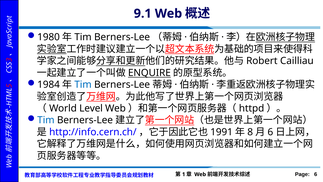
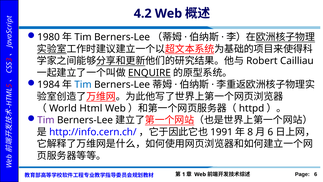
9.1: 9.1 -> 4.2
Level: Level -> Html
Tim at (46, 120) colour: blue -> purple
